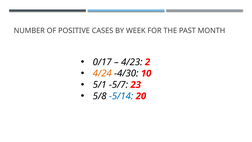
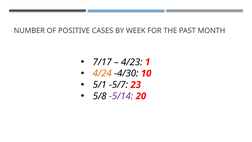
0/17: 0/17 -> 7/17
2: 2 -> 1
-5/14 colour: blue -> purple
